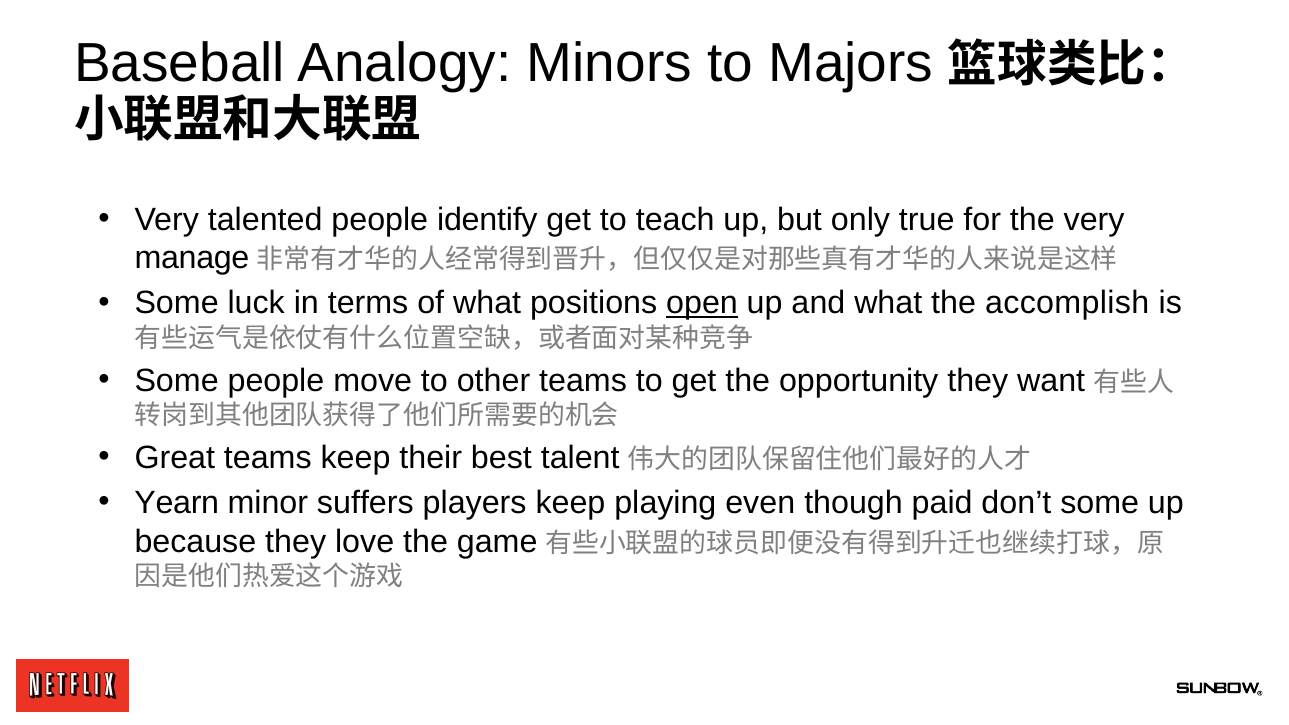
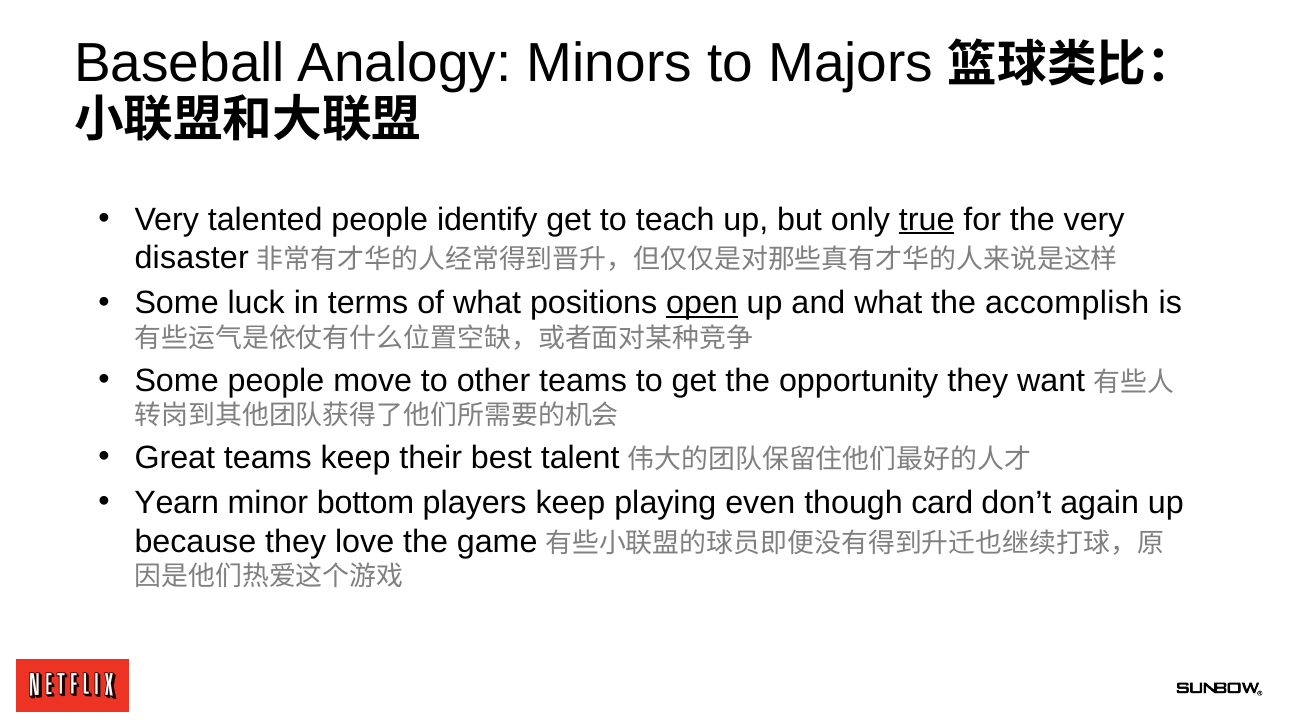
true underline: none -> present
manage: manage -> disaster
suffers: suffers -> bottom
paid: paid -> card
don’t some: some -> again
